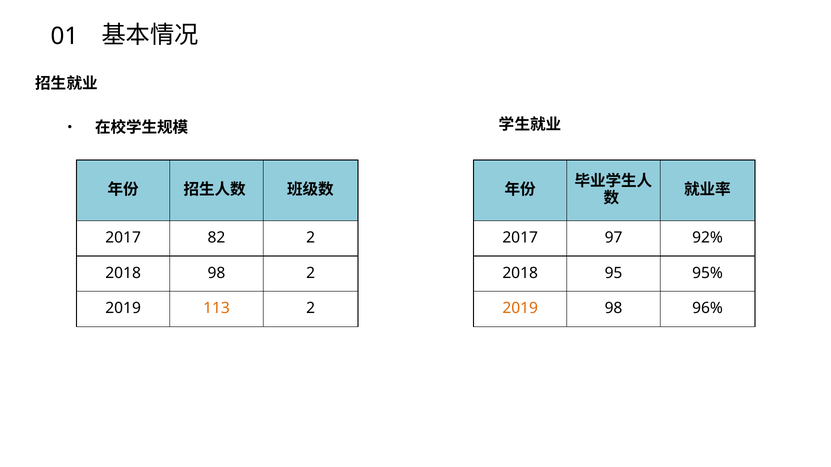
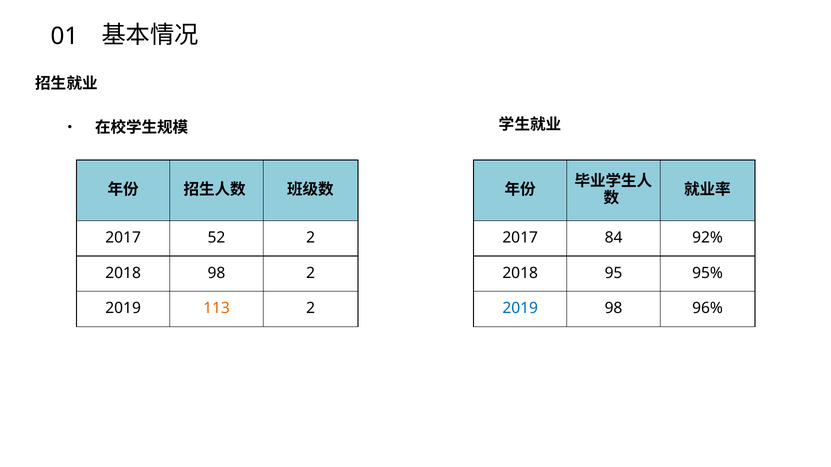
82: 82 -> 52
97: 97 -> 84
2019 at (520, 308) colour: orange -> blue
